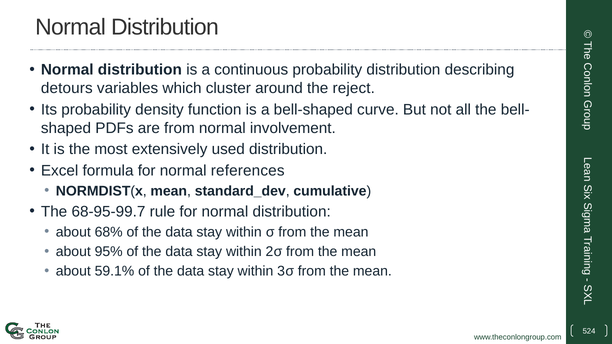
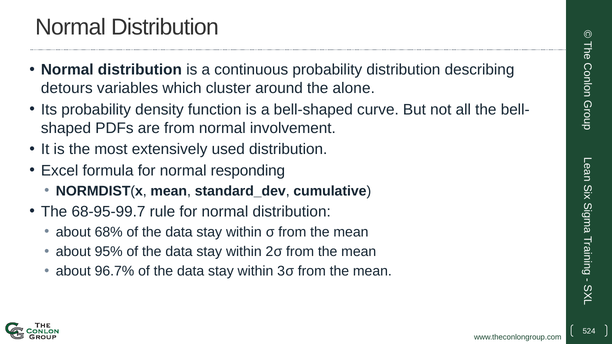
reject: reject -> alone
references: references -> responding
59.1%: 59.1% -> 96.7%
